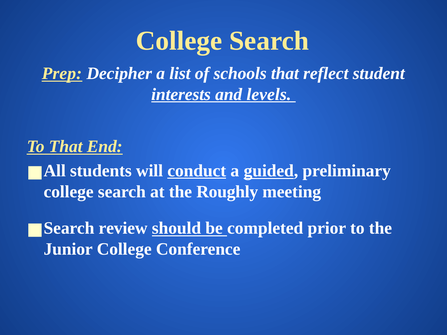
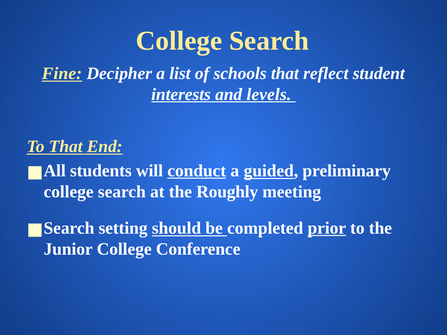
Prep: Prep -> Fine
review: review -> setting
prior underline: none -> present
